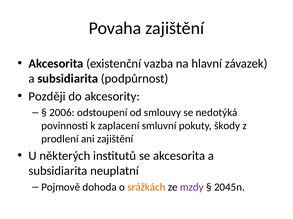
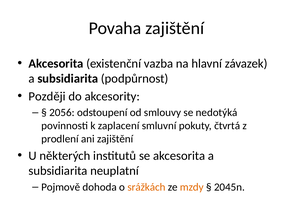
2006: 2006 -> 2056
škody: škody -> čtvrtá
mzdy colour: purple -> orange
